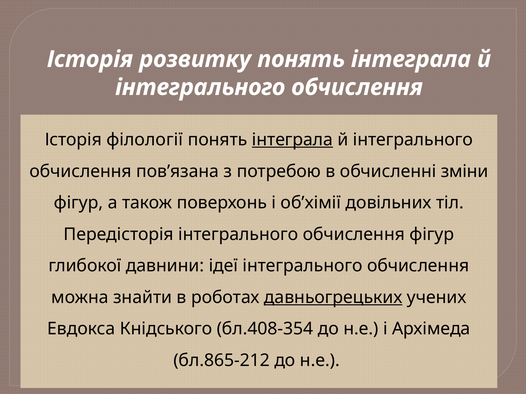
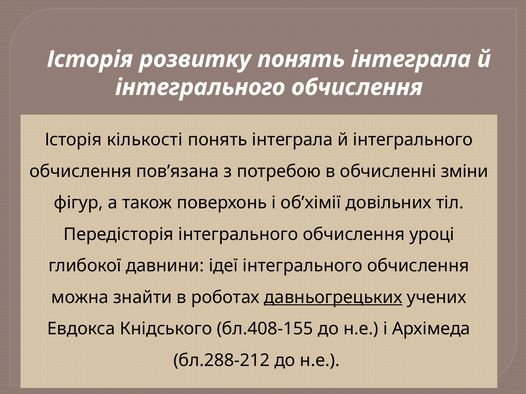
філології: філології -> кількості
інтеграла at (292, 140) underline: present -> none
обчислення фігур: фігур -> уроці
бл.408-354: бл.408-354 -> бл.408-155
бл.865-212: бл.865-212 -> бл.288-212
